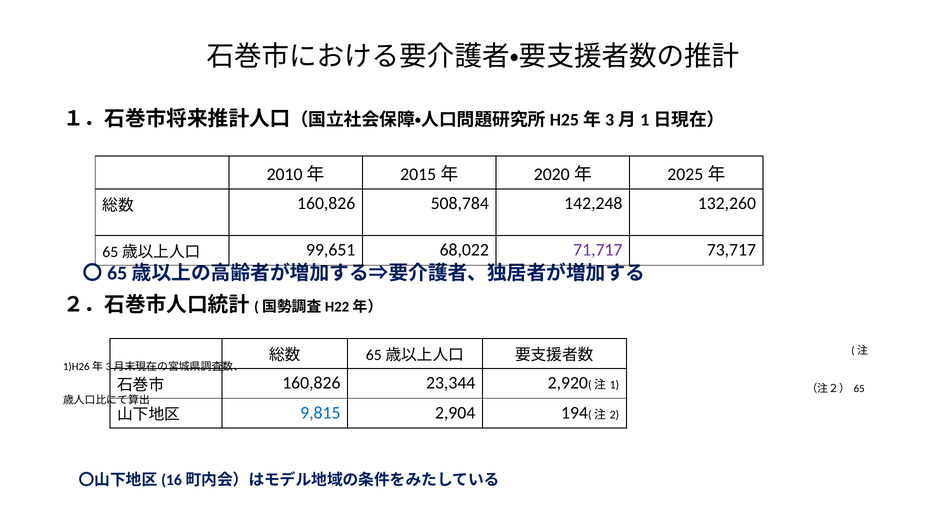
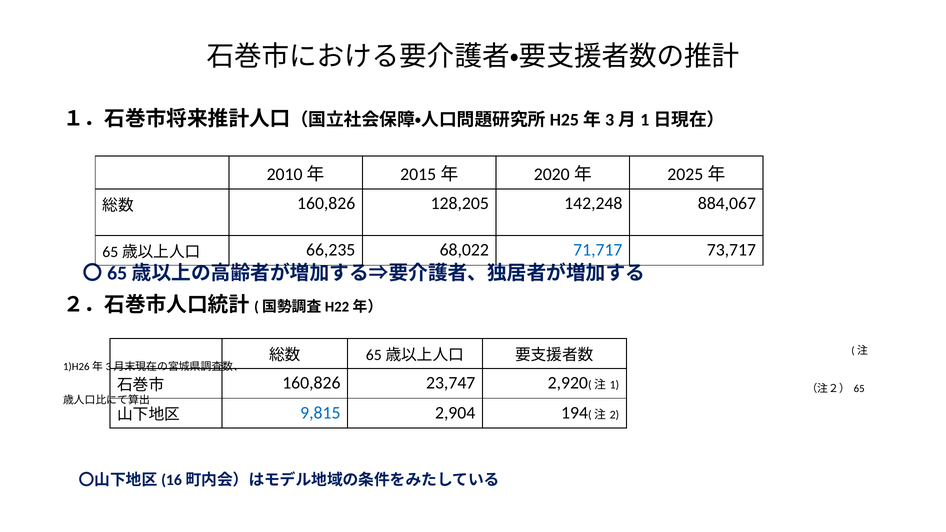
508,784: 508,784 -> 128,205
132,260: 132,260 -> 884,067
99,651: 99,651 -> 66,235
71,717 colour: purple -> blue
23,344: 23,344 -> 23,747
